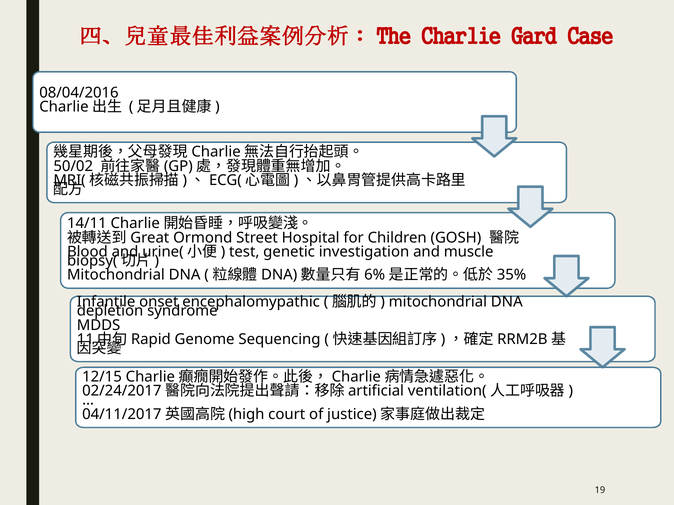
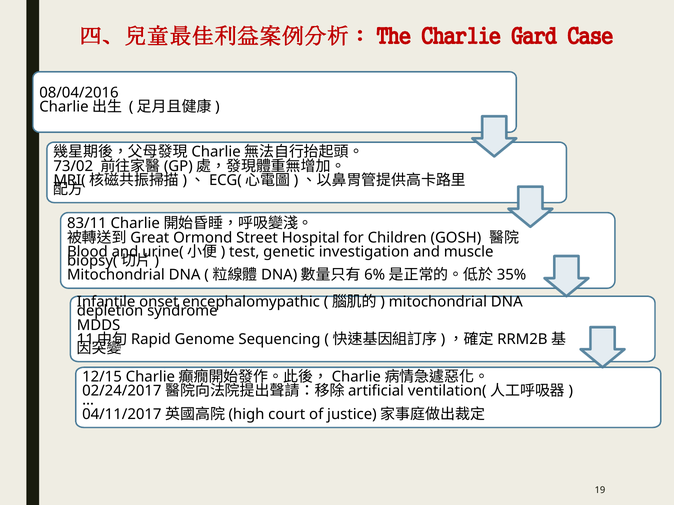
50/02: 50/02 -> 73/02
14/11: 14/11 -> 83/11
